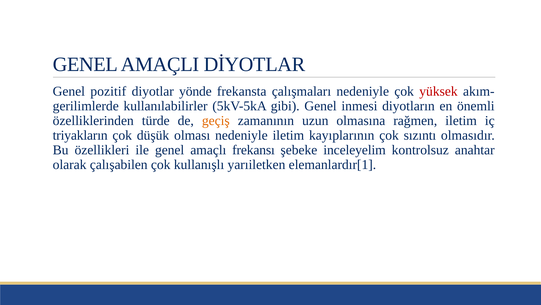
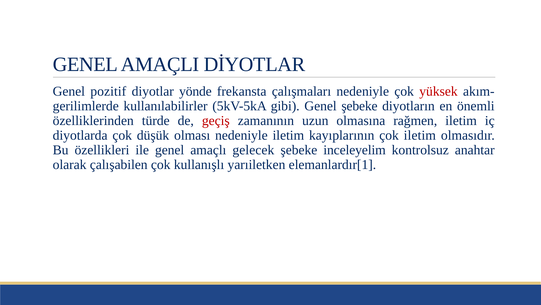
Genel inmesi: inmesi -> şebeke
geçiş colour: orange -> red
triyakların: triyakların -> diyotlarda
çok sızıntı: sızıntı -> iletim
frekansı: frekansı -> gelecek
